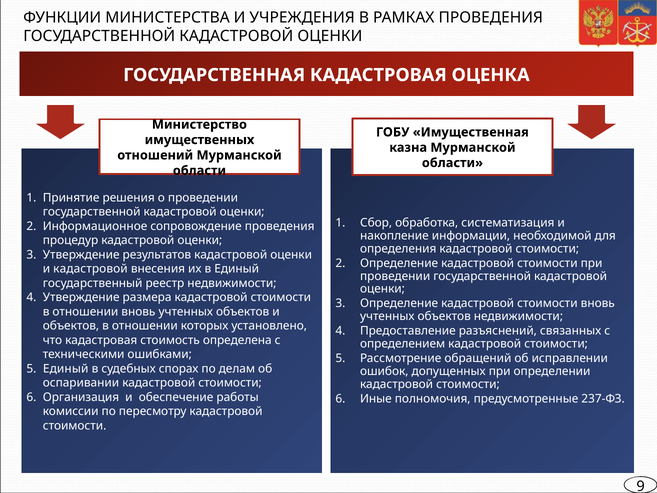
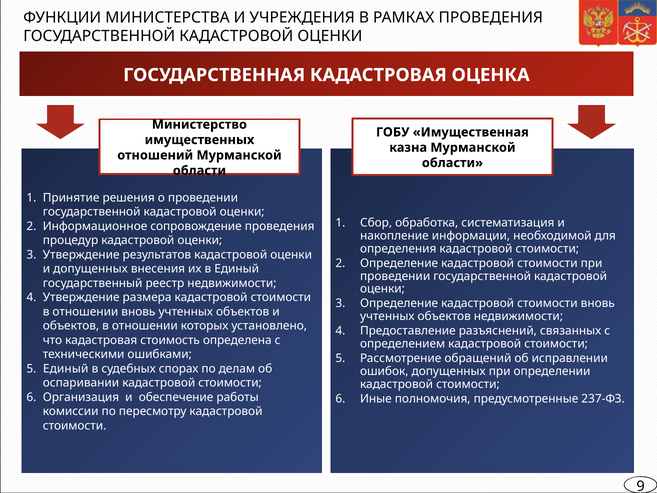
и кадастровой: кадастровой -> допущенных
